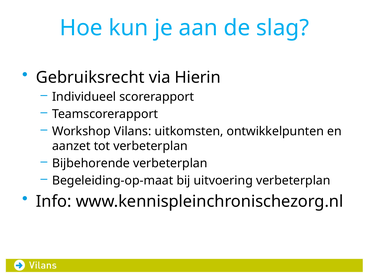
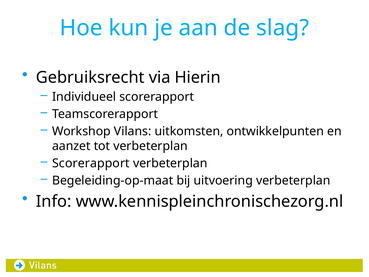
Bijbehorende at (91, 163): Bijbehorende -> Scorerapport
